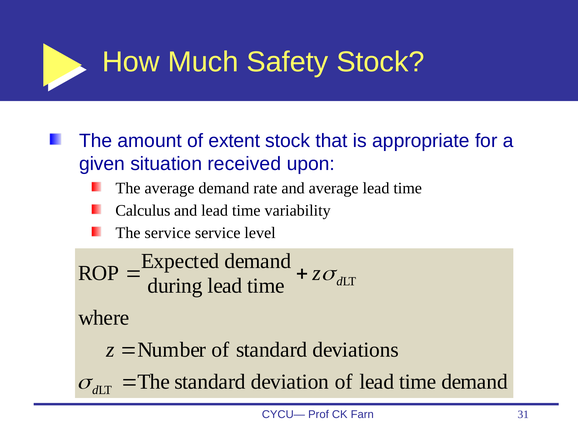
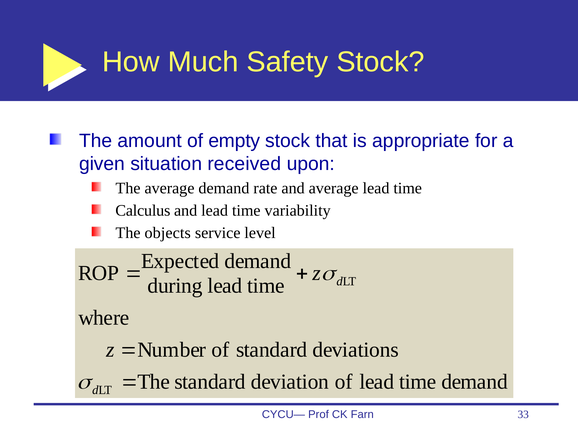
extent: extent -> empty
The service: service -> objects
31: 31 -> 33
